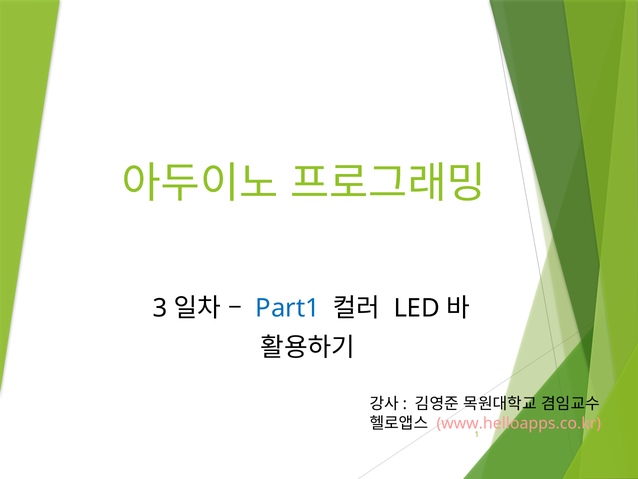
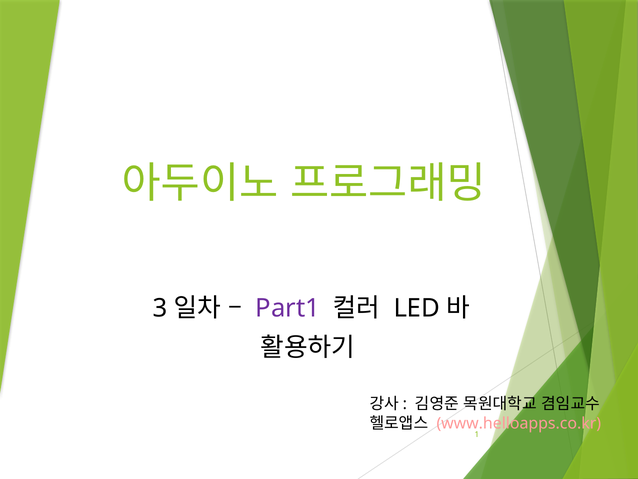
Part1 colour: blue -> purple
